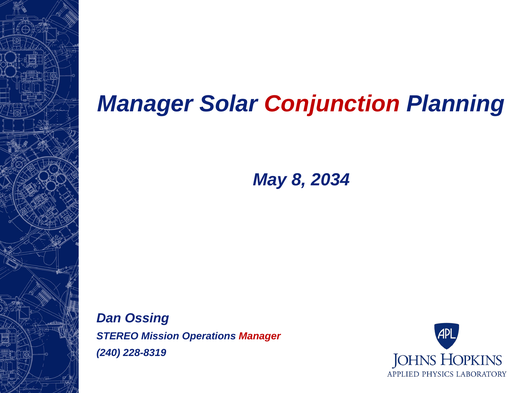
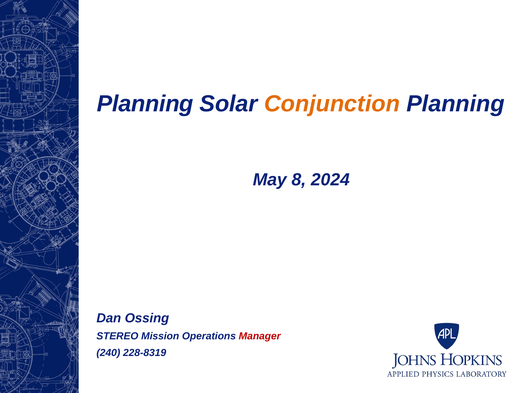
Manager at (145, 104): Manager -> Planning
Conjunction colour: red -> orange
2034: 2034 -> 2024
